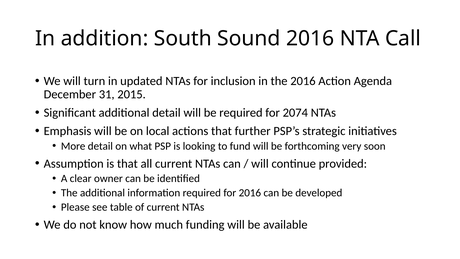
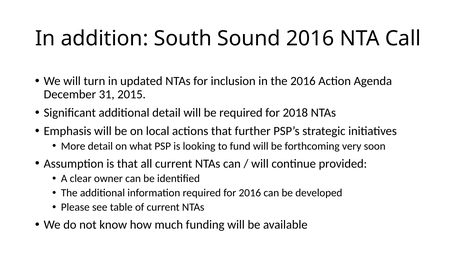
2074: 2074 -> 2018
